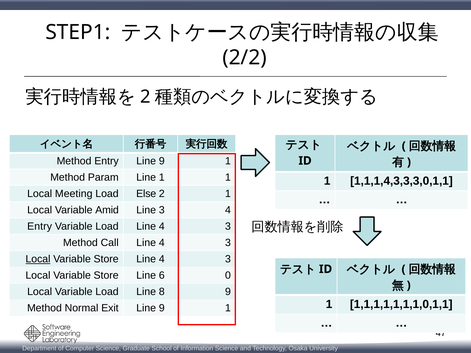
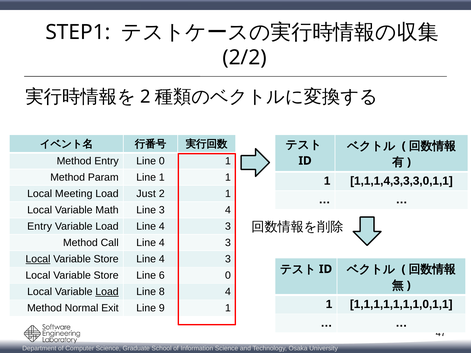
Entry Line 9: 9 -> 0
Else: Else -> Just
Amid: Amid -> Math
Load at (107, 292) underline: none -> present
8 9: 9 -> 4
